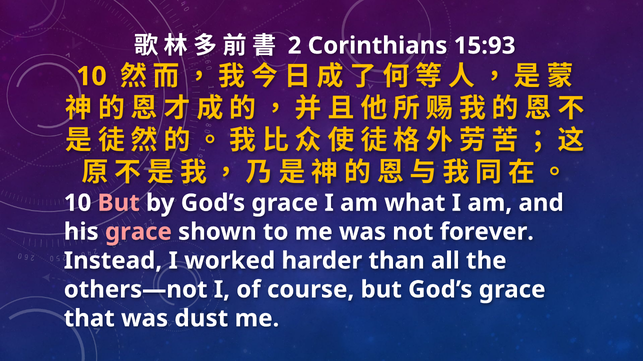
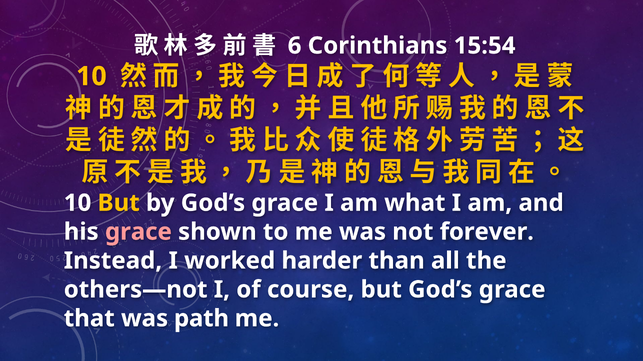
2: 2 -> 6
15:93: 15:93 -> 15:54
But at (119, 203) colour: pink -> yellow
dust: dust -> path
